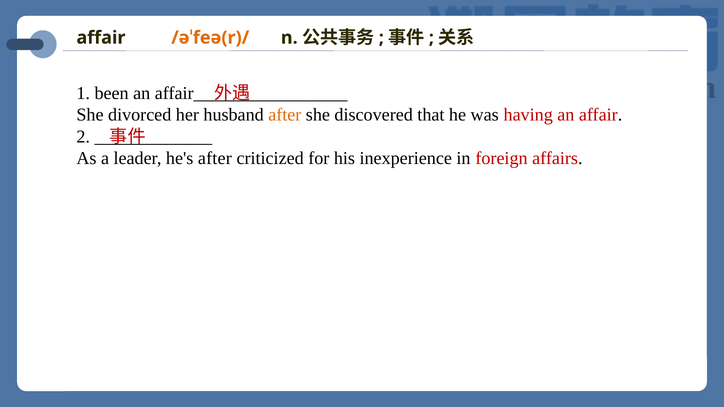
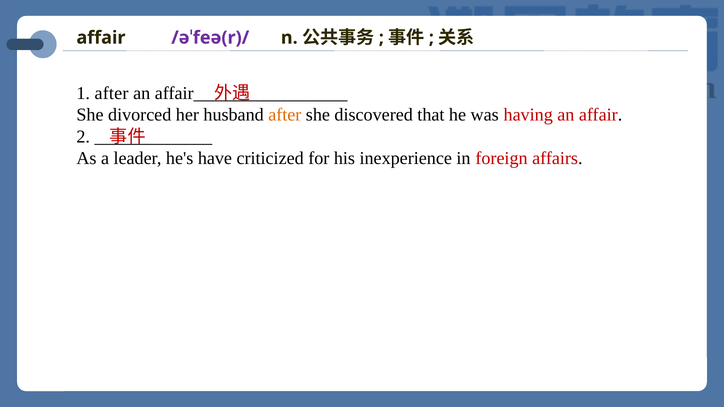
/əˈfeə(r)/ colour: orange -> purple
1 been: been -> after
he's after: after -> have
